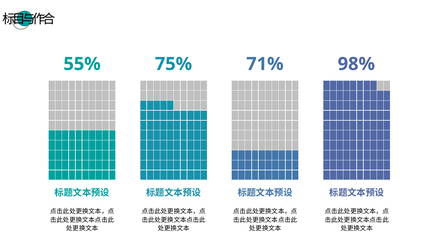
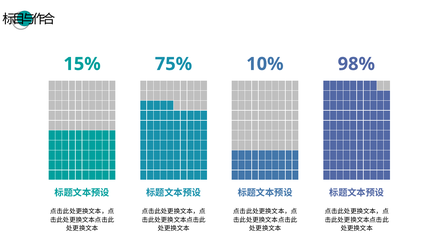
55%: 55% -> 15%
71%: 71% -> 10%
